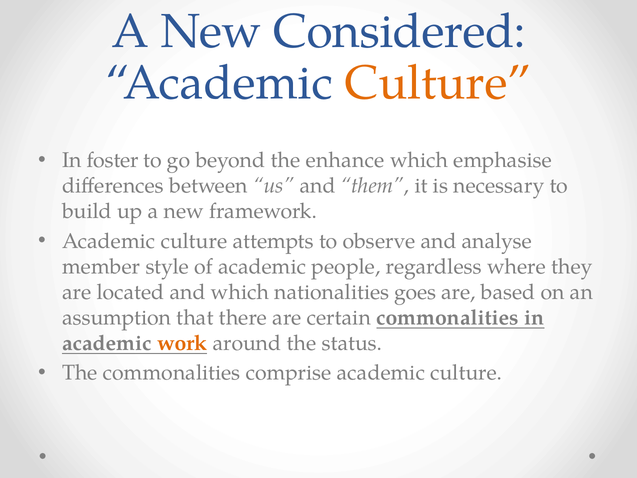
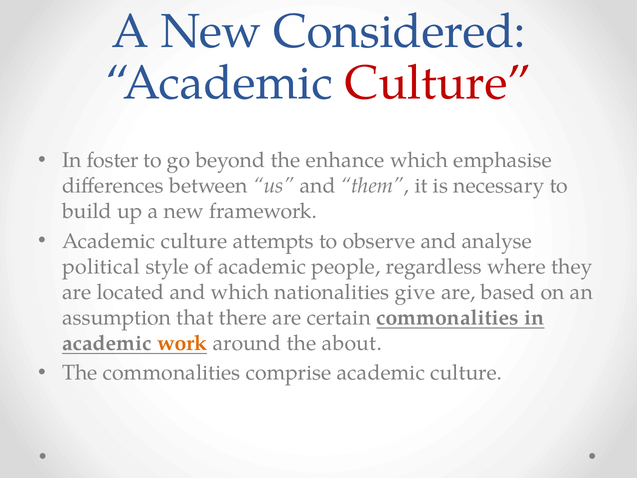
Culture at (438, 83) colour: orange -> red
member: member -> political
goes: goes -> give
status: status -> about
